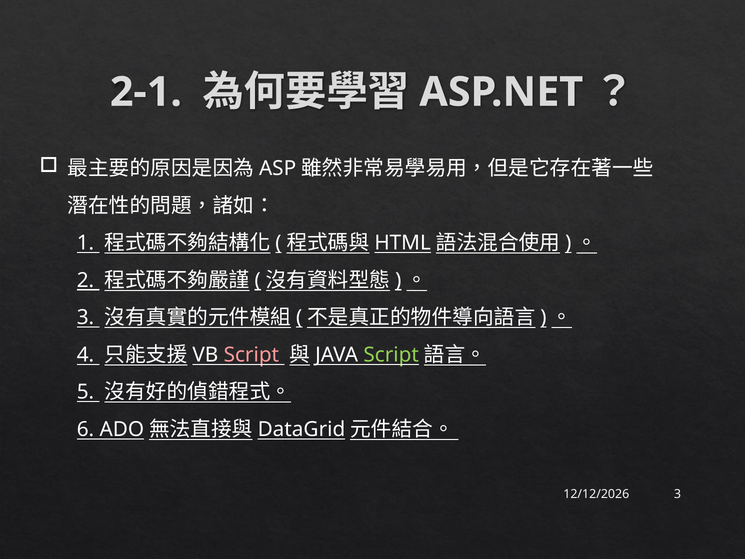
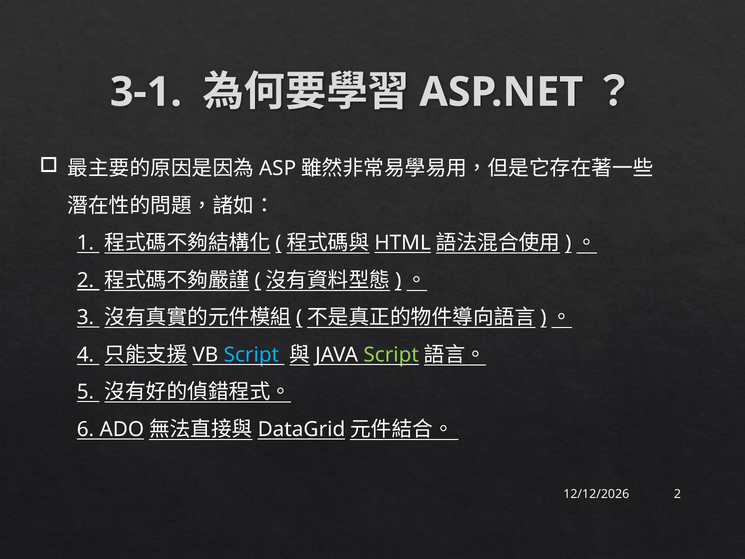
2-1: 2-1 -> 3-1
Script at (251, 355) colour: pink -> light blue
3 at (678, 494): 3 -> 2
